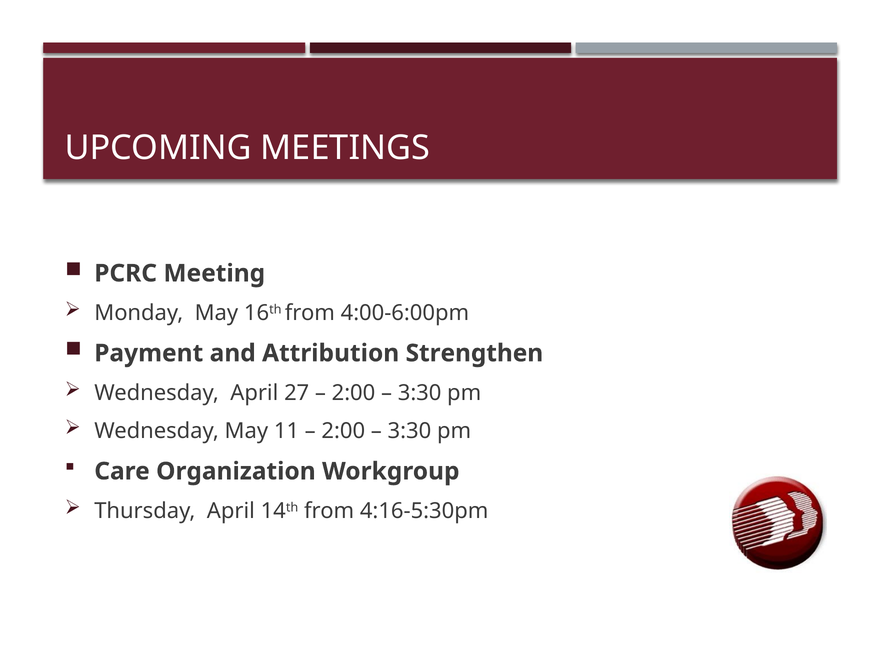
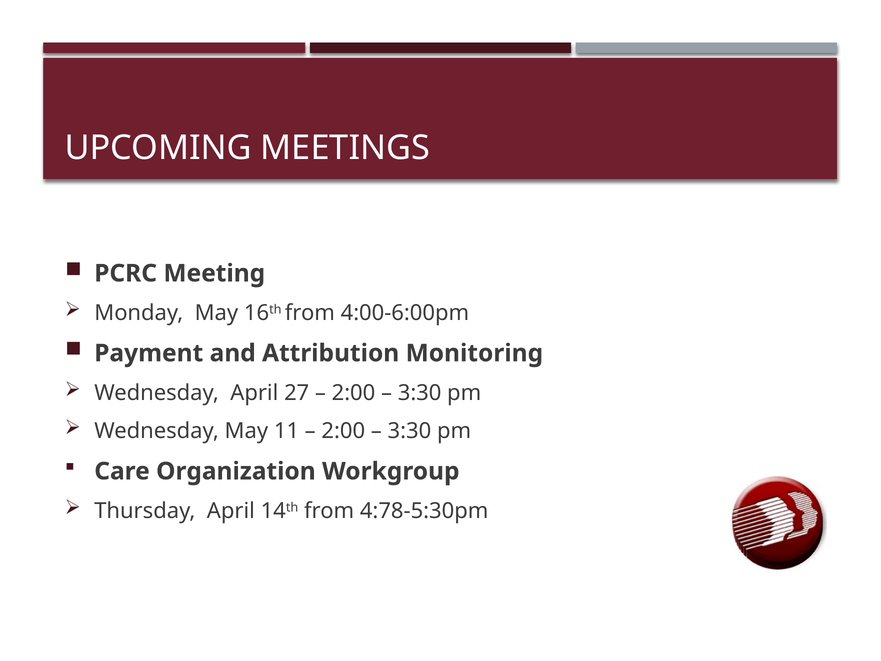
Strengthen: Strengthen -> Monitoring
4:16-5:30pm: 4:16-5:30pm -> 4:78-5:30pm
